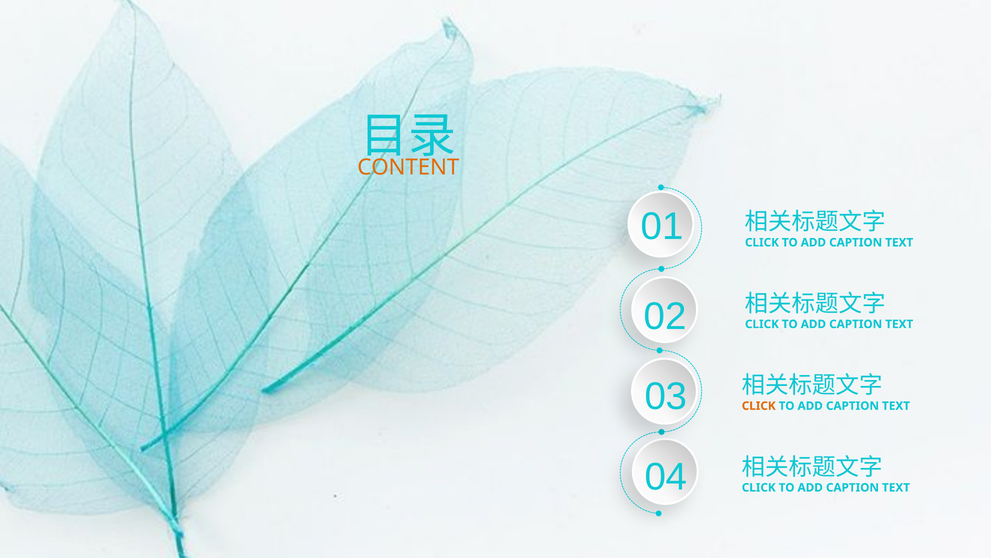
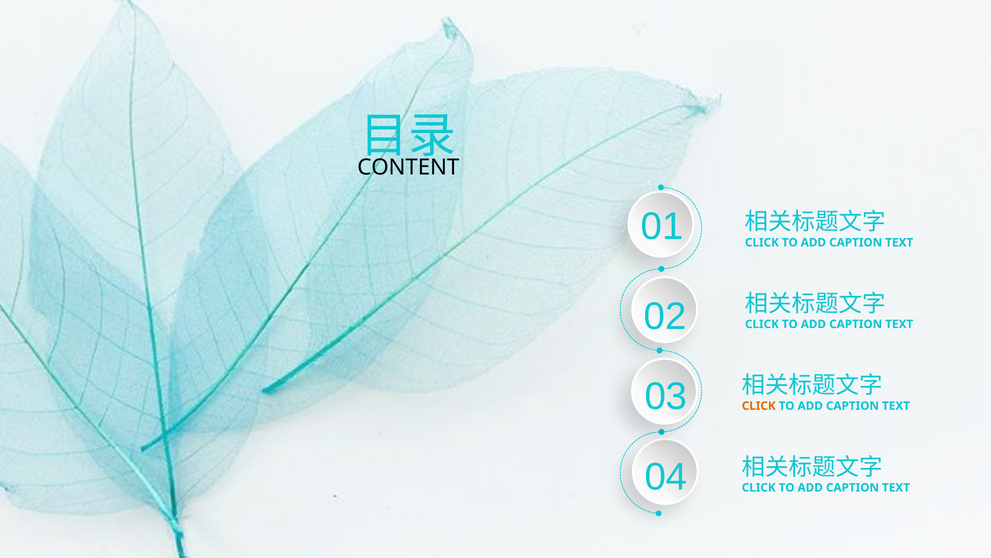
CONTENT colour: orange -> black
